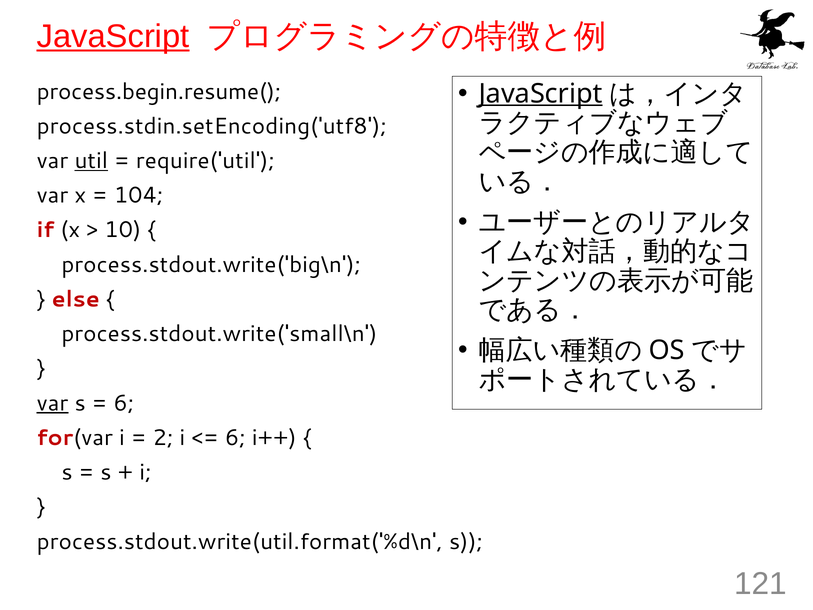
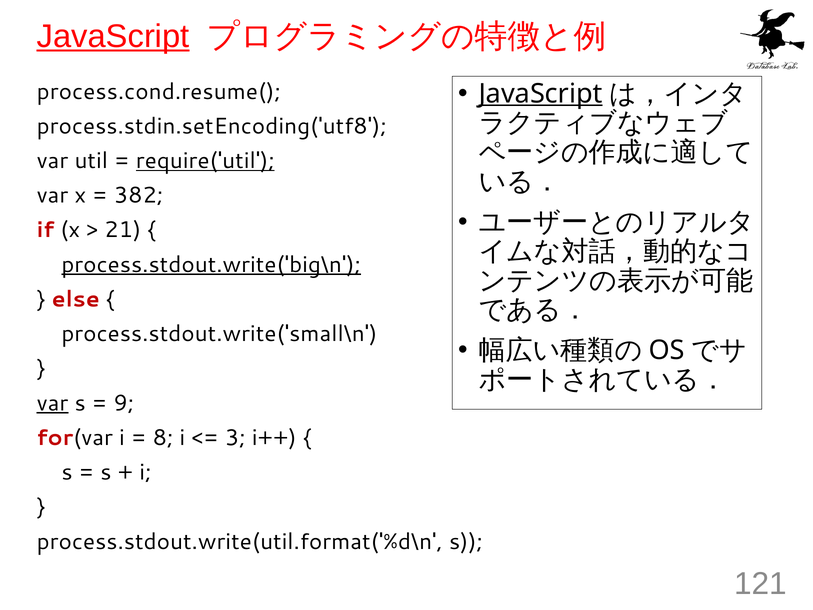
process.begin.resume(: process.begin.resume( -> process.cond.resume(
util underline: present -> none
require('util underline: none -> present
104: 104 -> 382
10: 10 -> 21
process.stdout.write('big\n underline: none -> present
6 at (124, 403): 6 -> 9
2: 2 -> 8
6 at (235, 438): 6 -> 3
